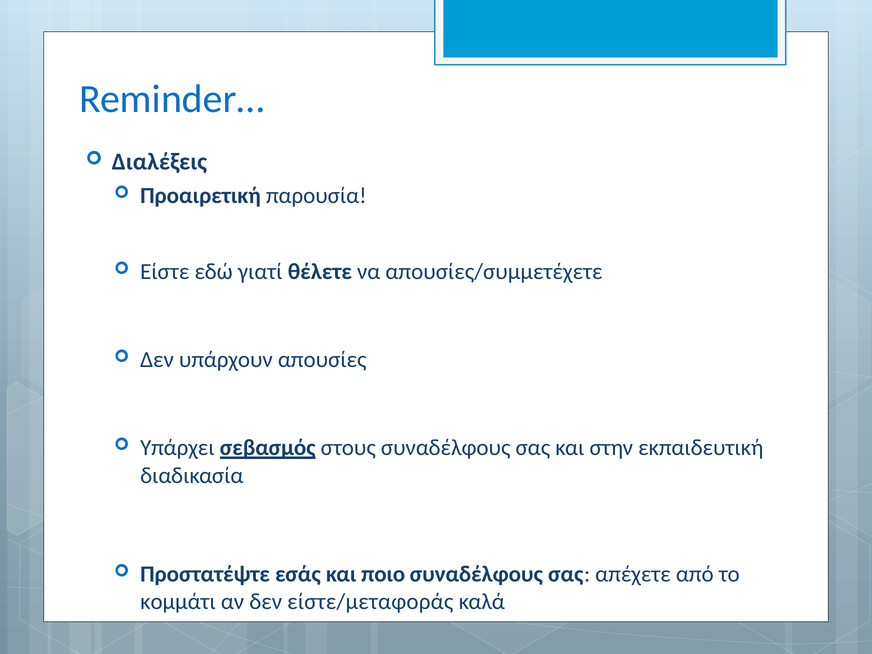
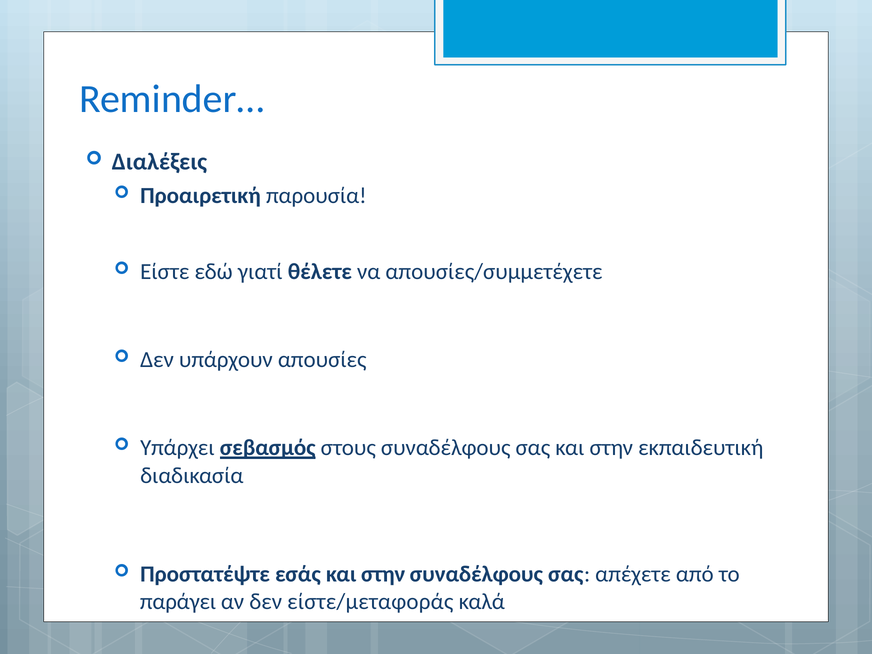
εσάς και ποιο: ποιο -> στην
κομμάτι: κομμάτι -> παράγει
